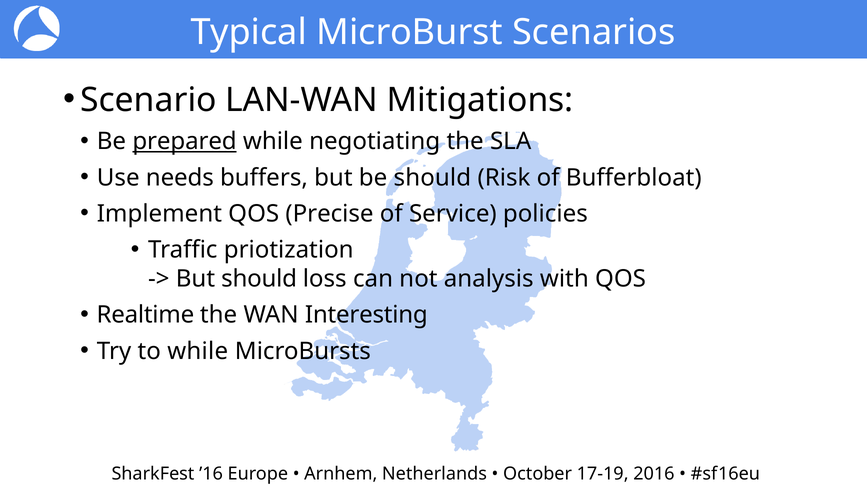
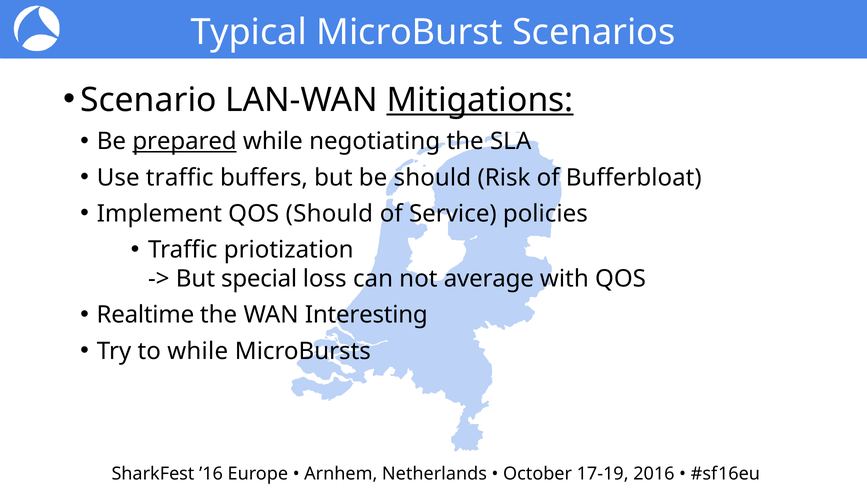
Mitigations underline: none -> present
Use needs: needs -> traffic
QOS Precise: Precise -> Should
But should: should -> special
analysis: analysis -> average
